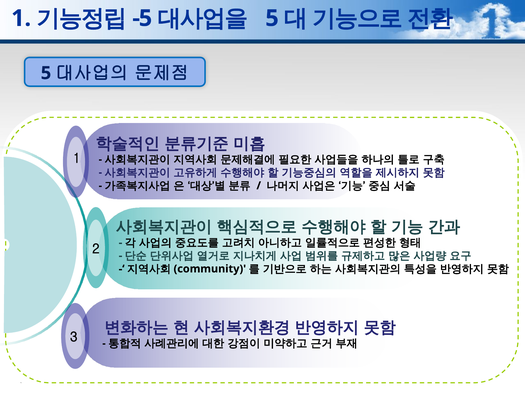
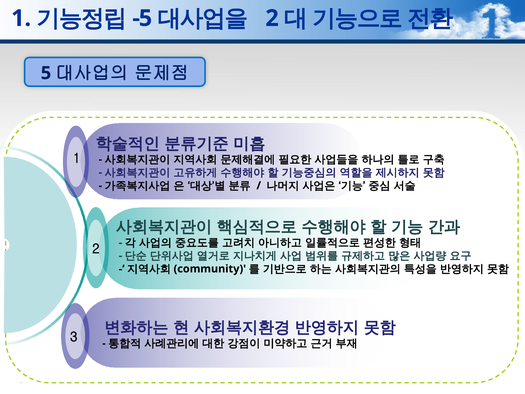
5 at (272, 18): 5 -> 2
